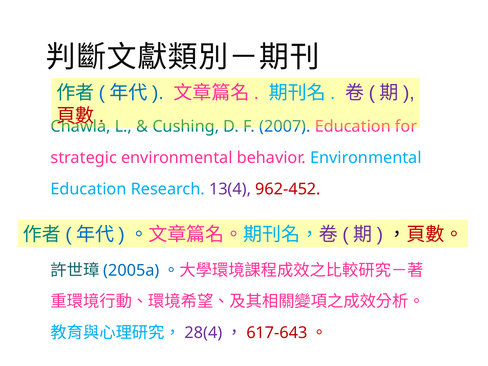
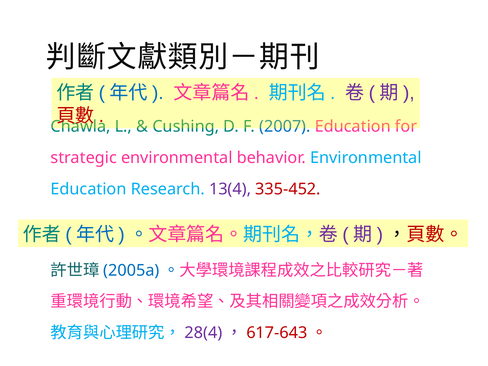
962-452: 962-452 -> 335-452
